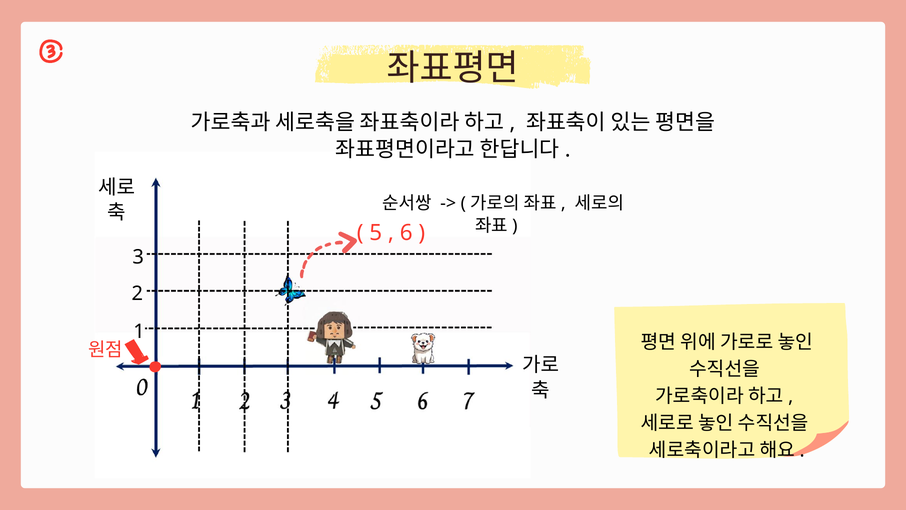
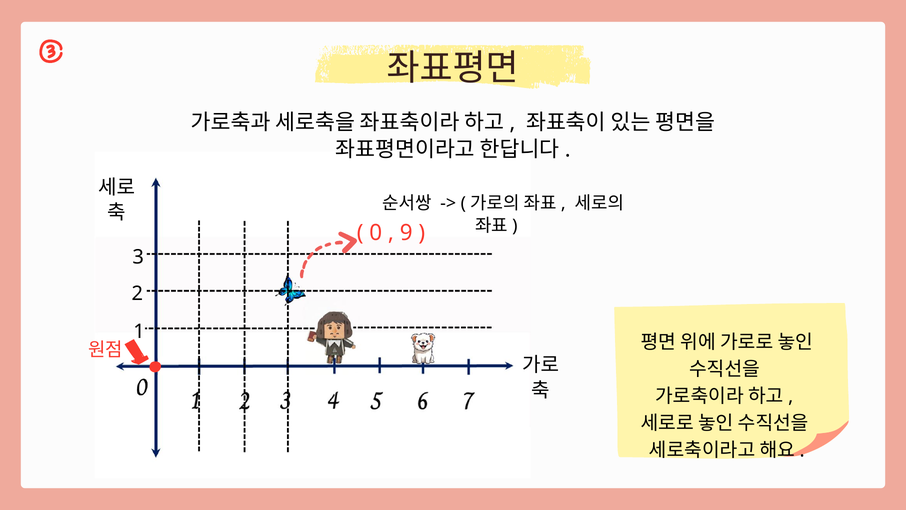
5: 5 -> 0
6: 6 -> 9
